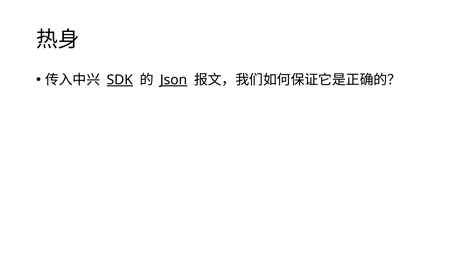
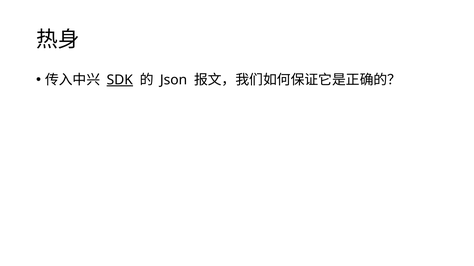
Json underline: present -> none
